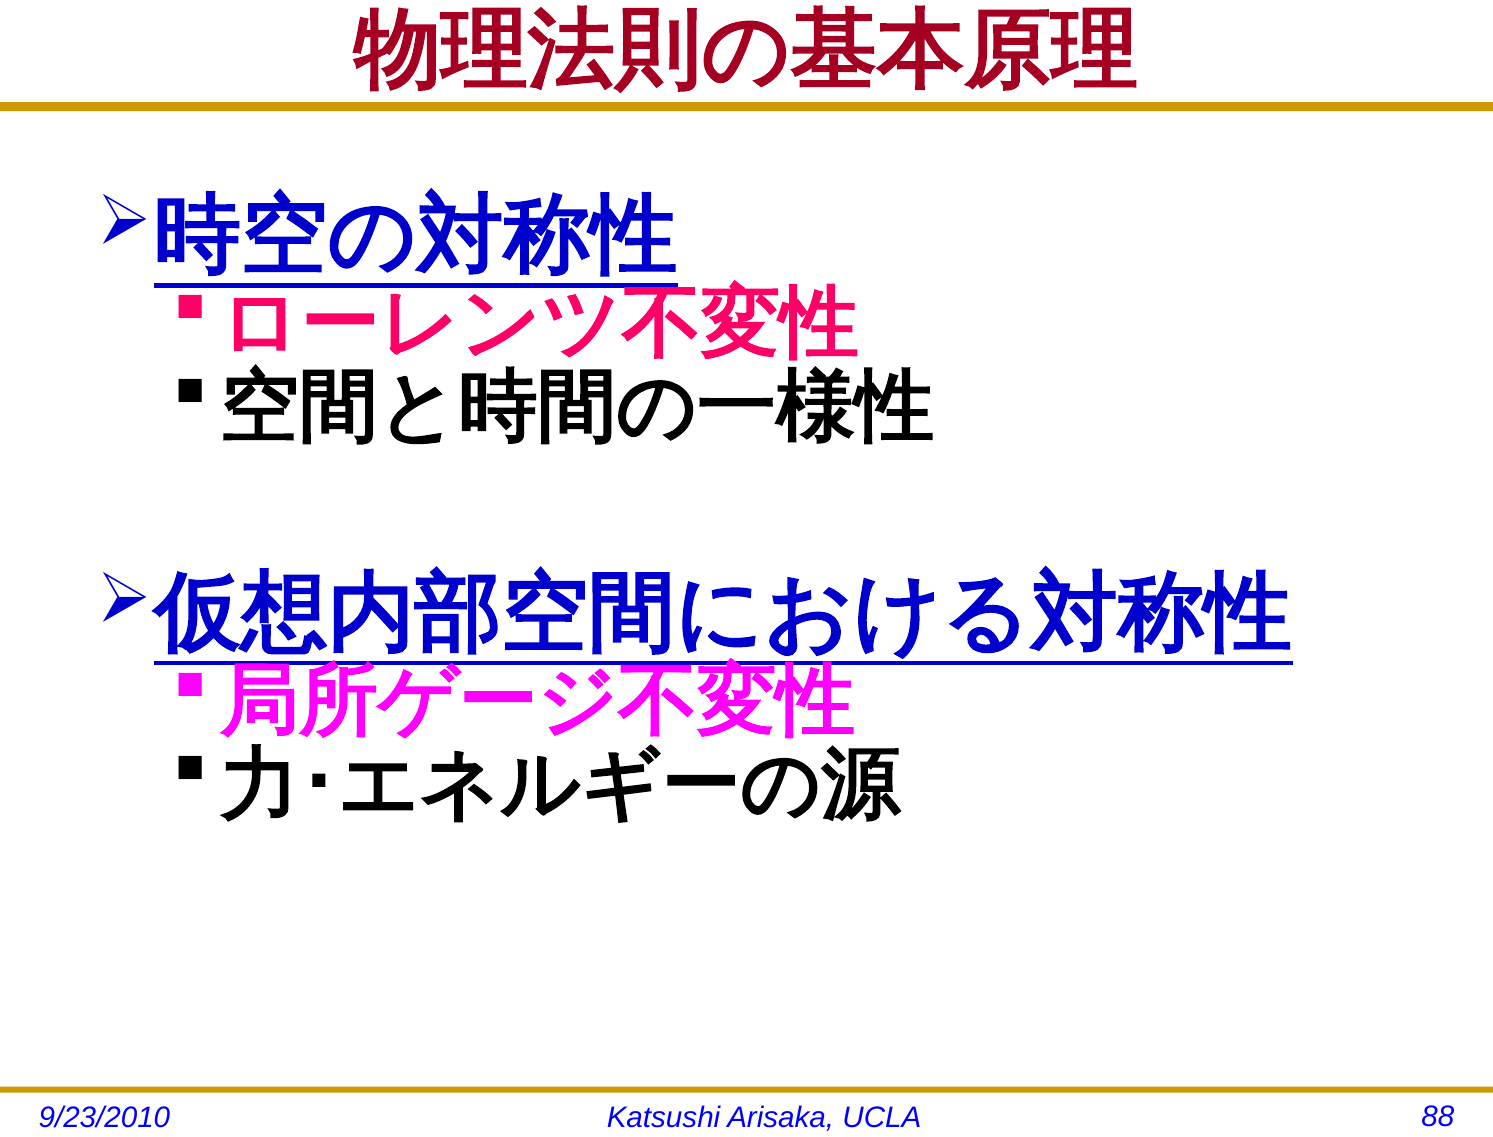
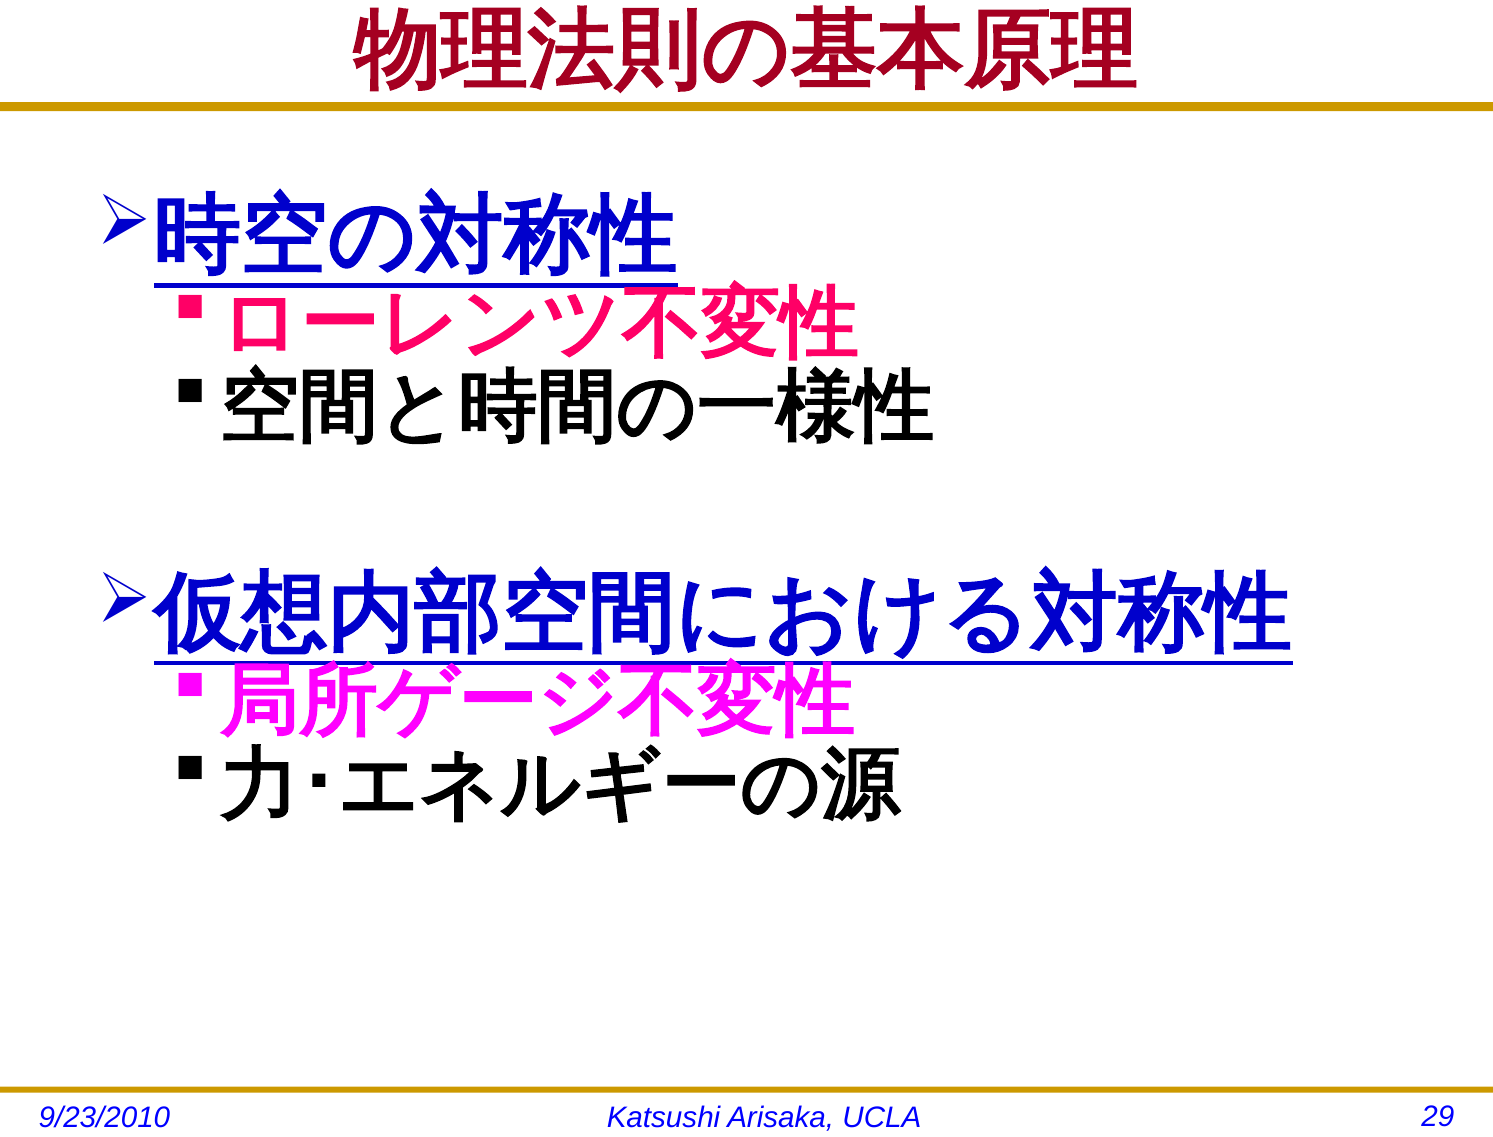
88: 88 -> 29
